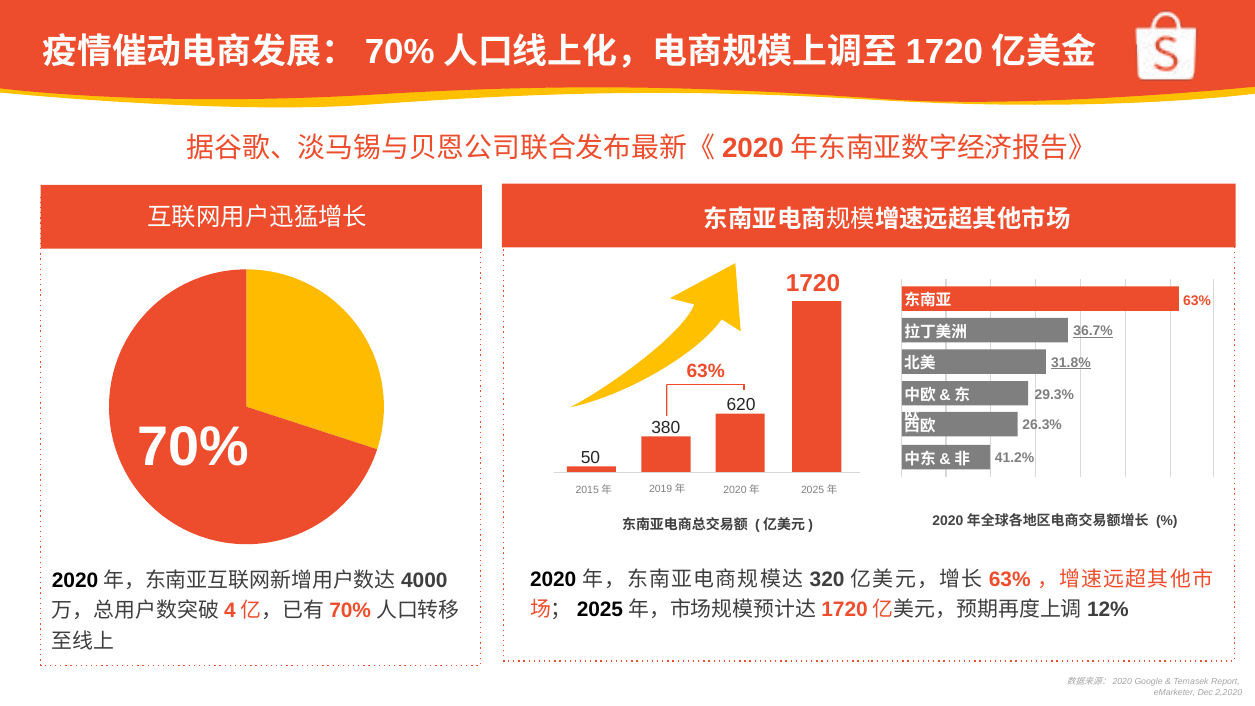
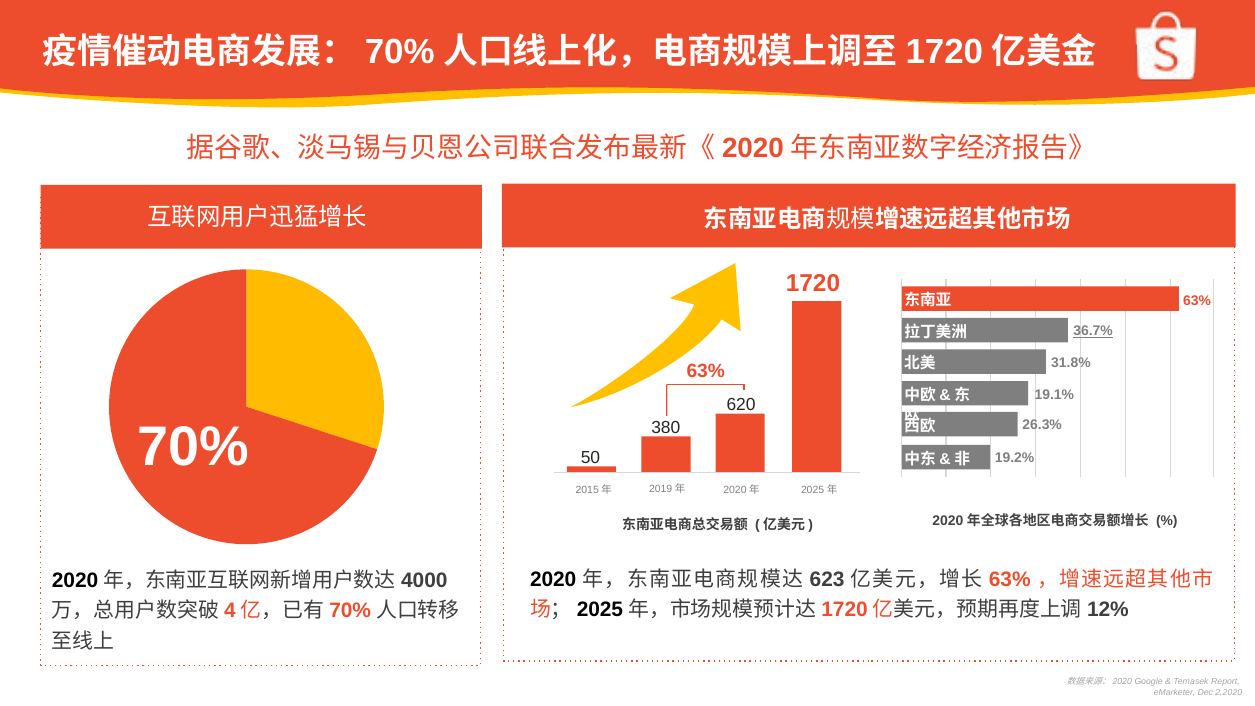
31.8% underline: present -> none
29.3%: 29.3% -> 19.1%
41.2%: 41.2% -> 19.2%
320: 320 -> 623
